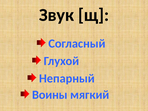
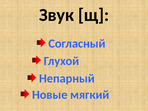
Воины: Воины -> Новые
